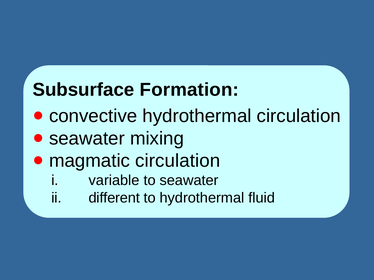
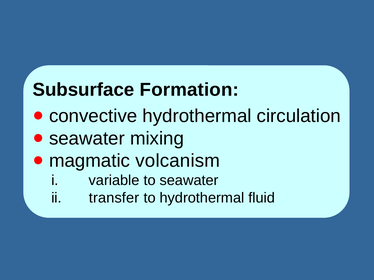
magmatic circulation: circulation -> volcanism
different: different -> transfer
